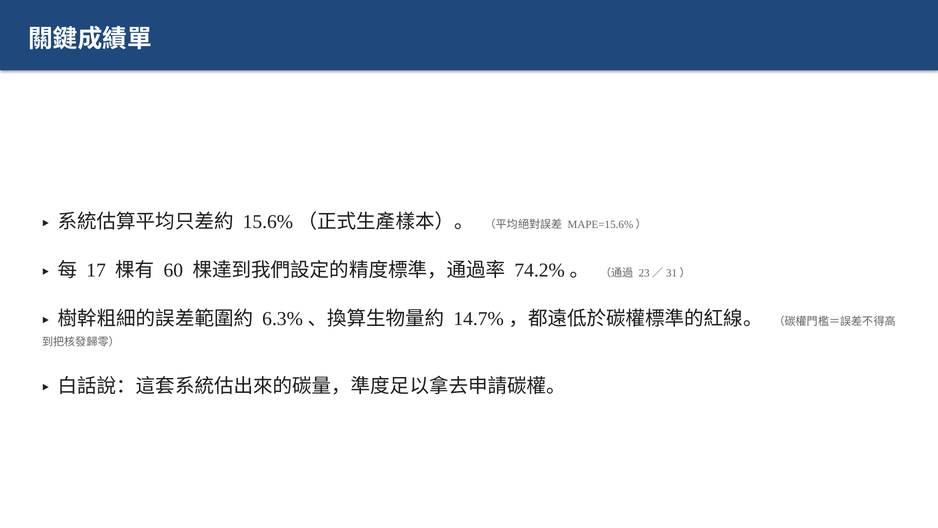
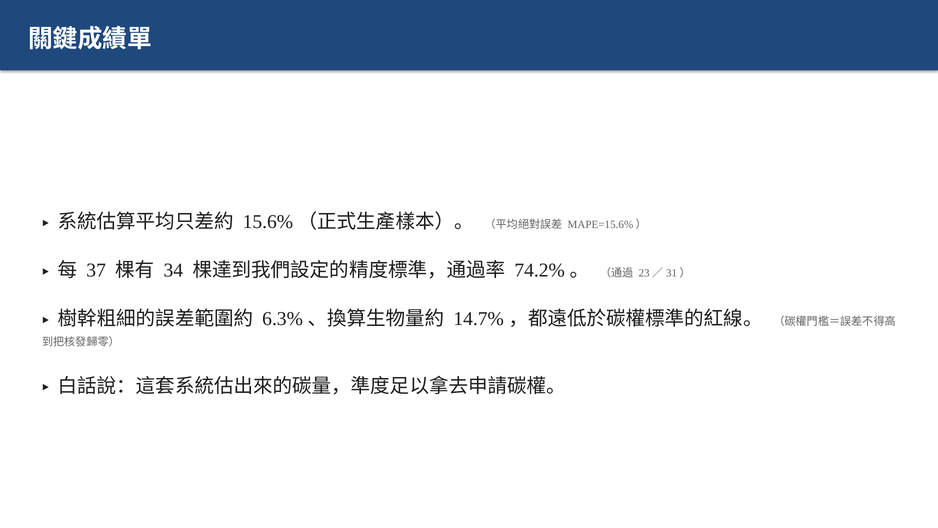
17: 17 -> 37
60: 60 -> 34
